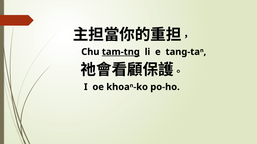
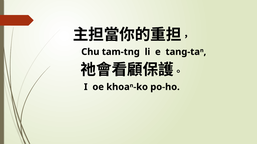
tam-tng underline: present -> none
